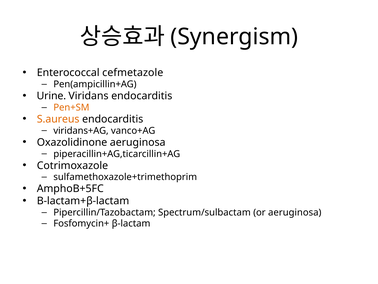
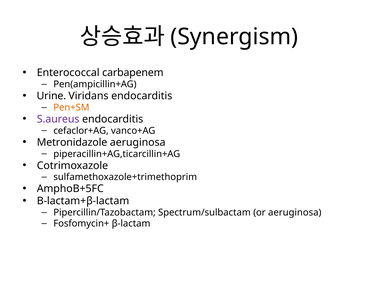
cefmetazole: cefmetazole -> carbapenem
S.aureus colour: orange -> purple
viridans+AG: viridans+AG -> cefaclor+AG
Oxazolidinone: Oxazolidinone -> Metronidazole
